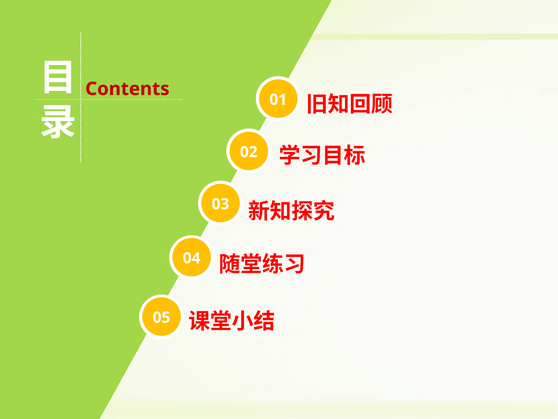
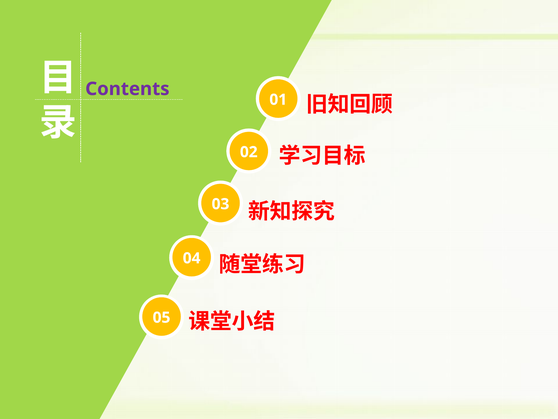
Contents colour: red -> purple
